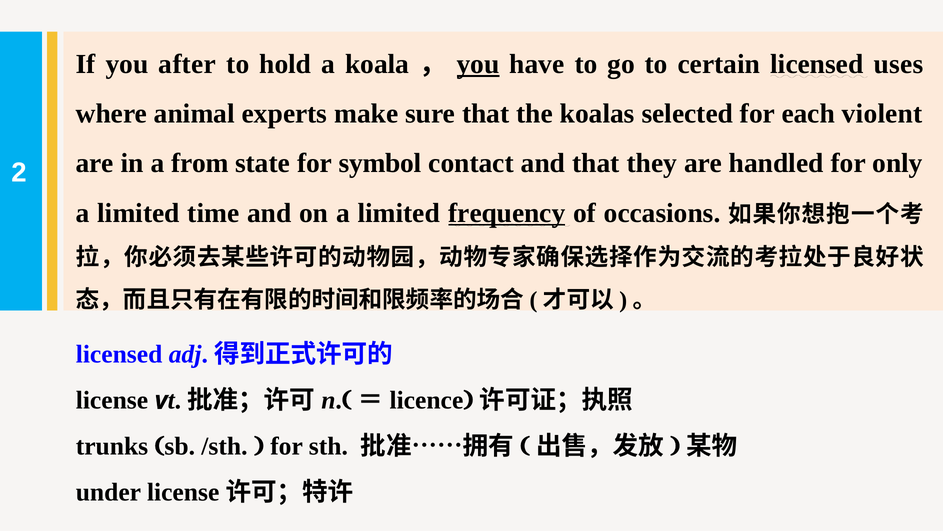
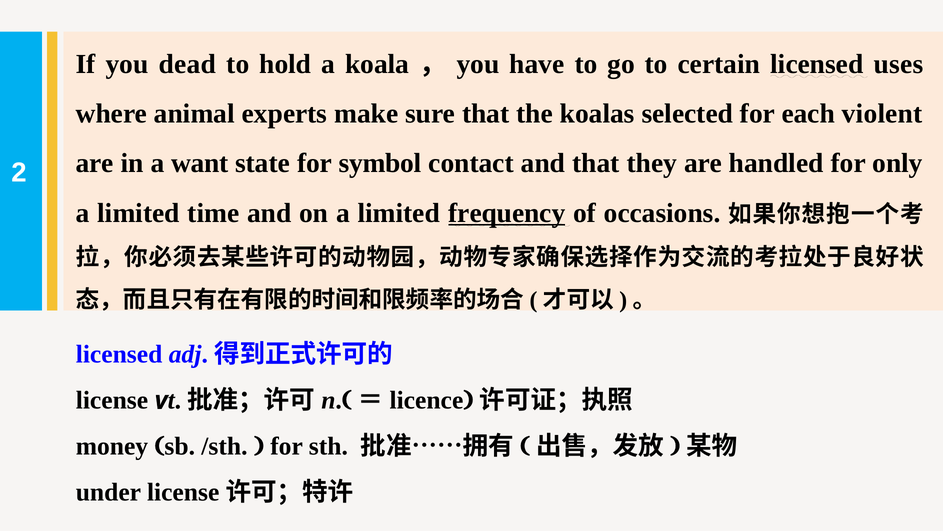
after: after -> dead
you at (478, 64) underline: present -> none
from: from -> want
trunks: trunks -> money
